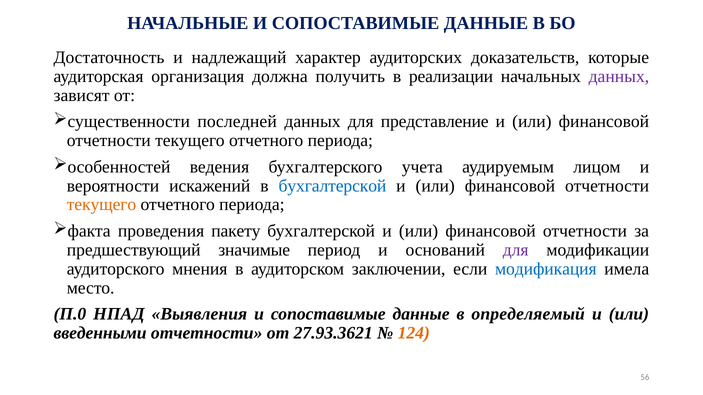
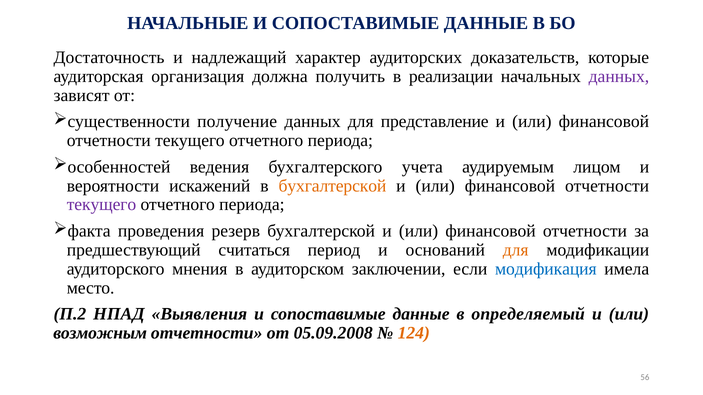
последней: последней -> получение
бухгалтерской at (332, 186) colour: blue -> orange
текущего at (102, 205) colour: orange -> purple
пакету: пакету -> резерв
значимые: значимые -> считаться
для at (516, 250) colour: purple -> orange
П.0: П.0 -> П.2
введенными: введенными -> возможным
27.93.3621: 27.93.3621 -> 05.09.2008
